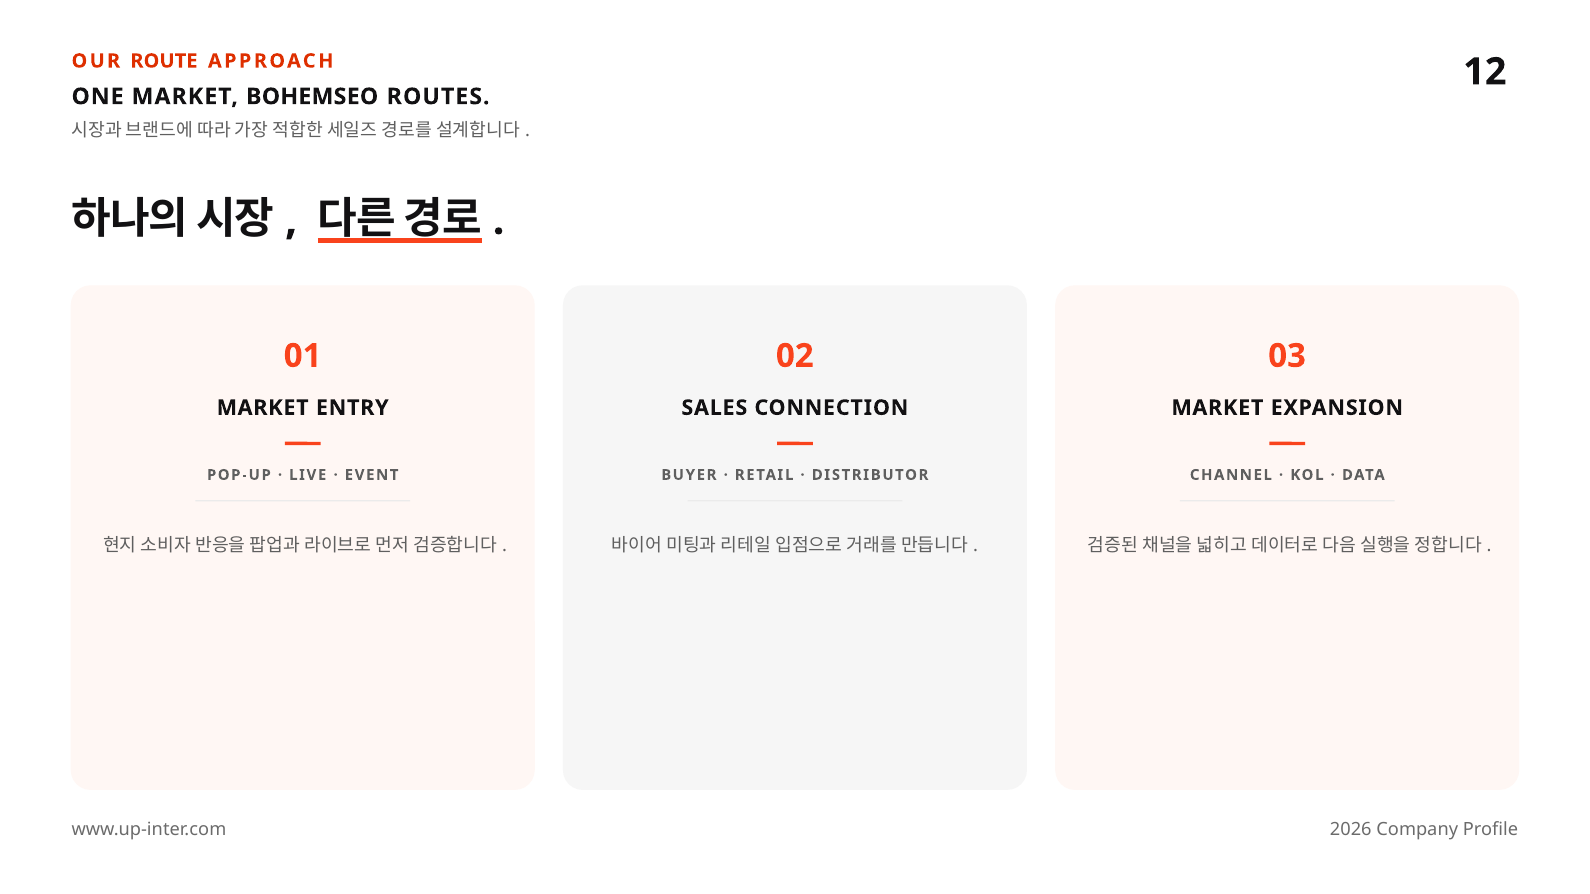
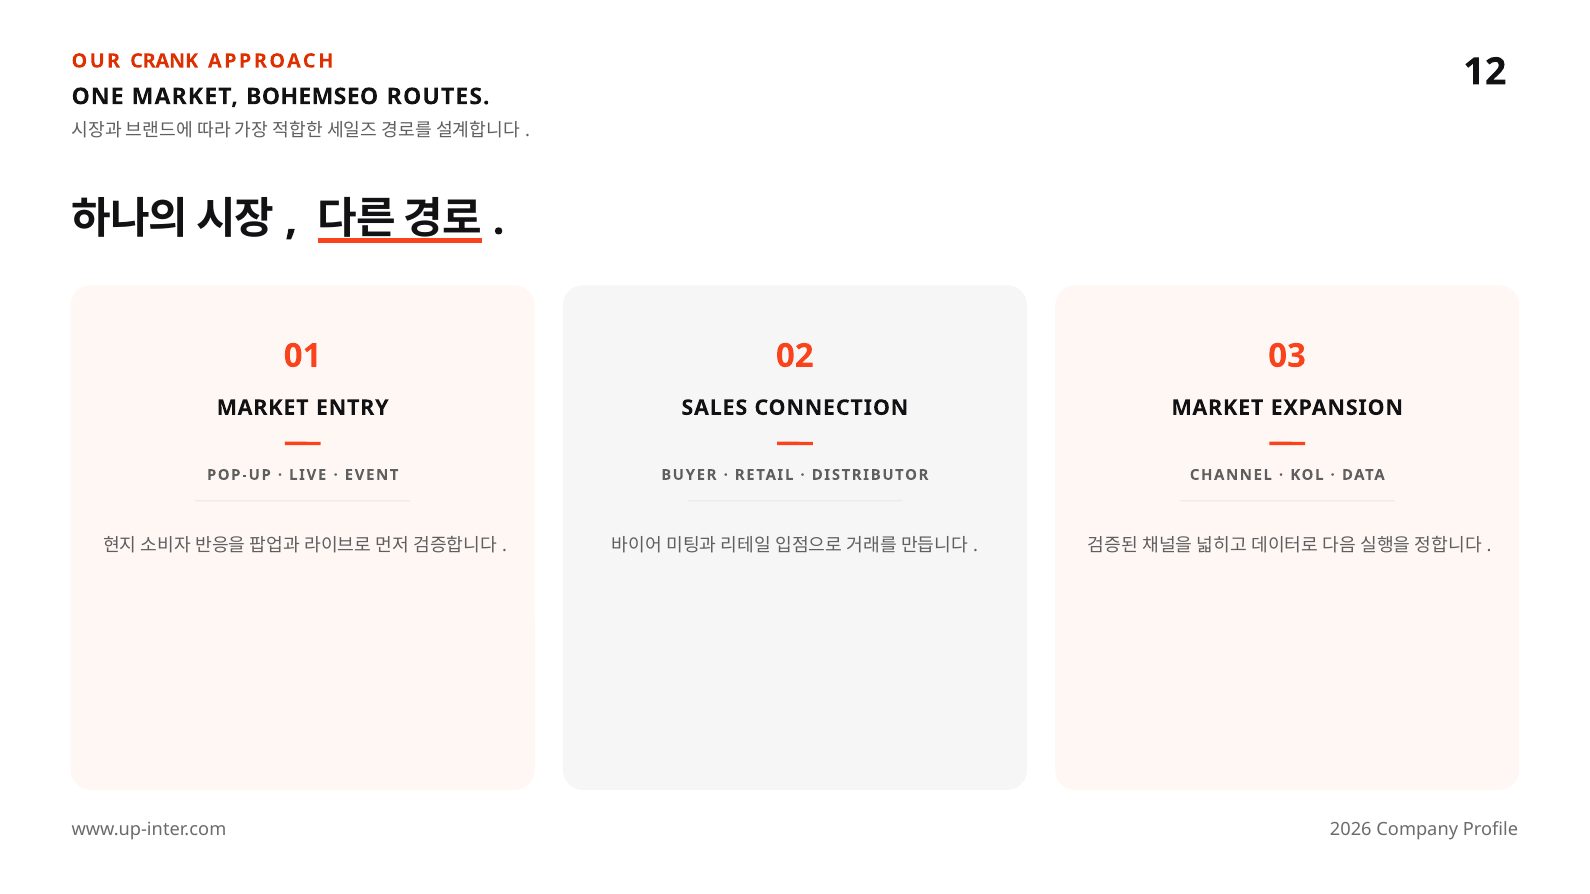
ROUTE: ROUTE -> CRANK
